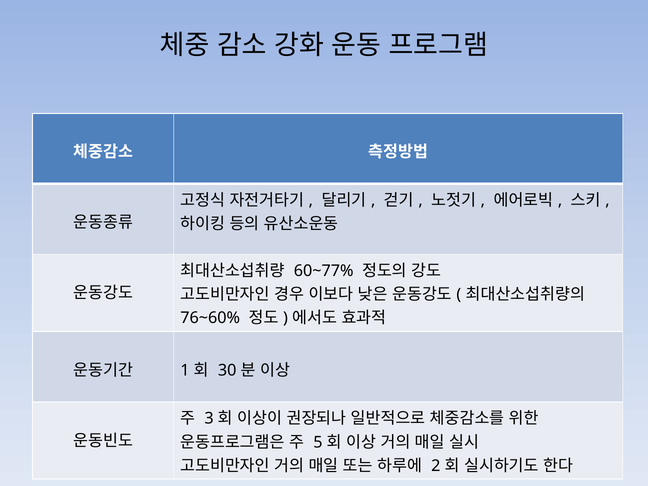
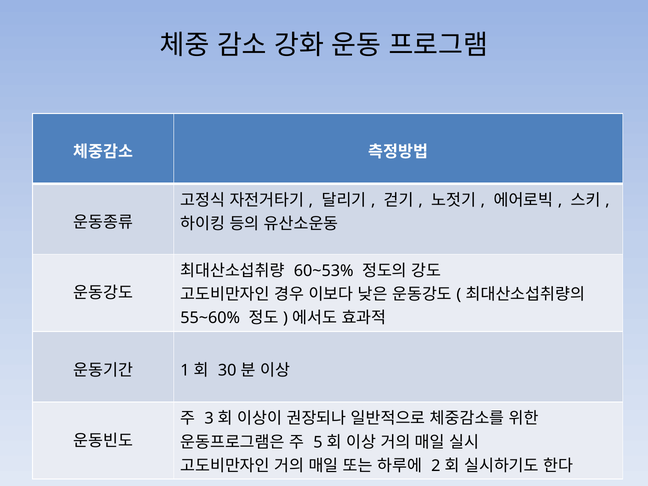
60~77%: 60~77% -> 60~53%
76~60%: 76~60% -> 55~60%
